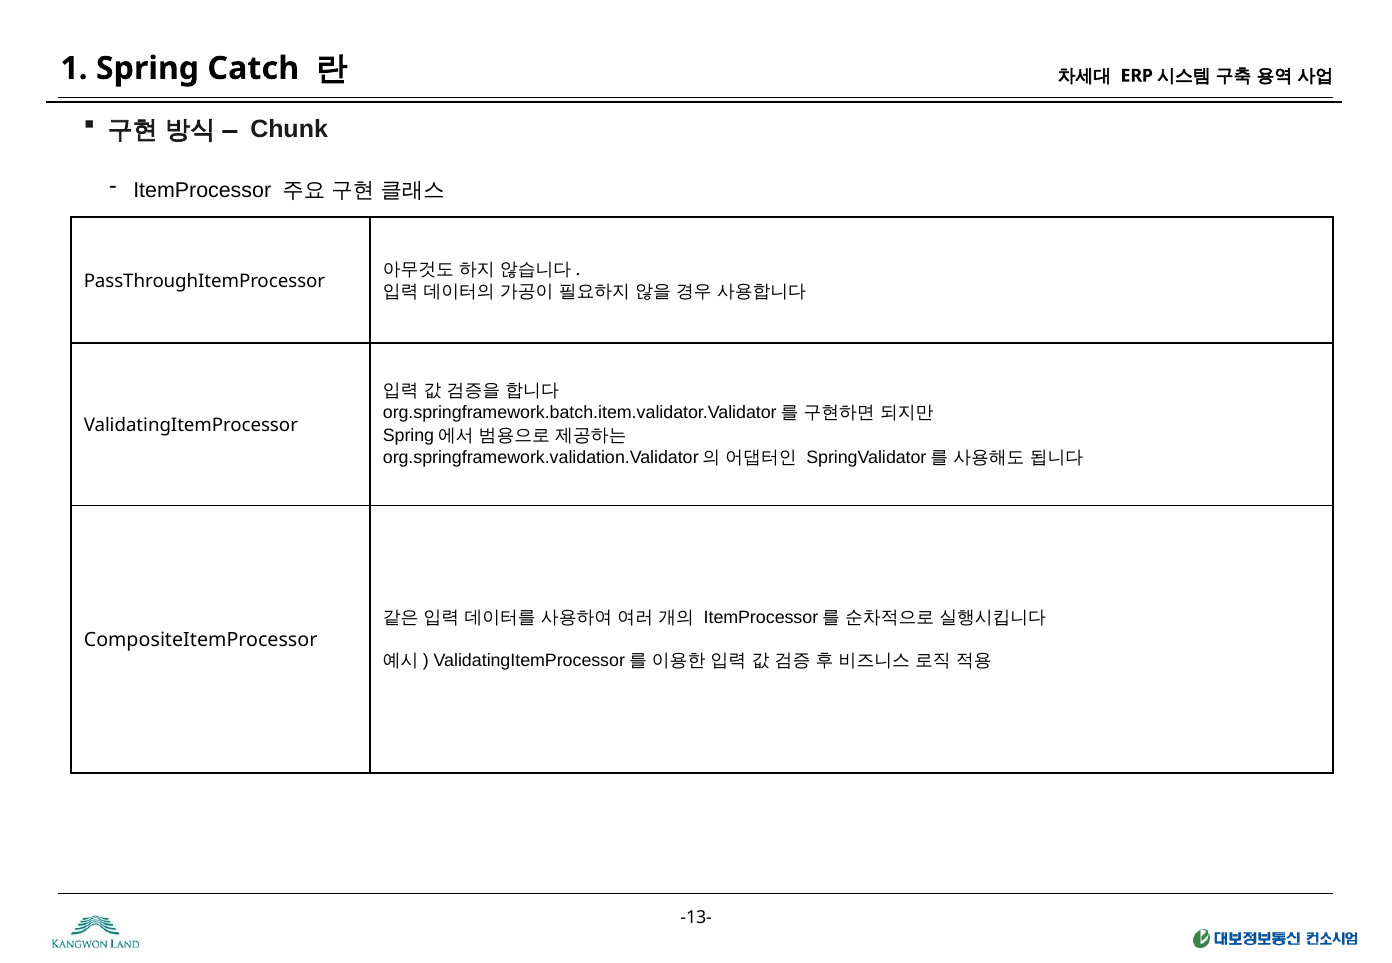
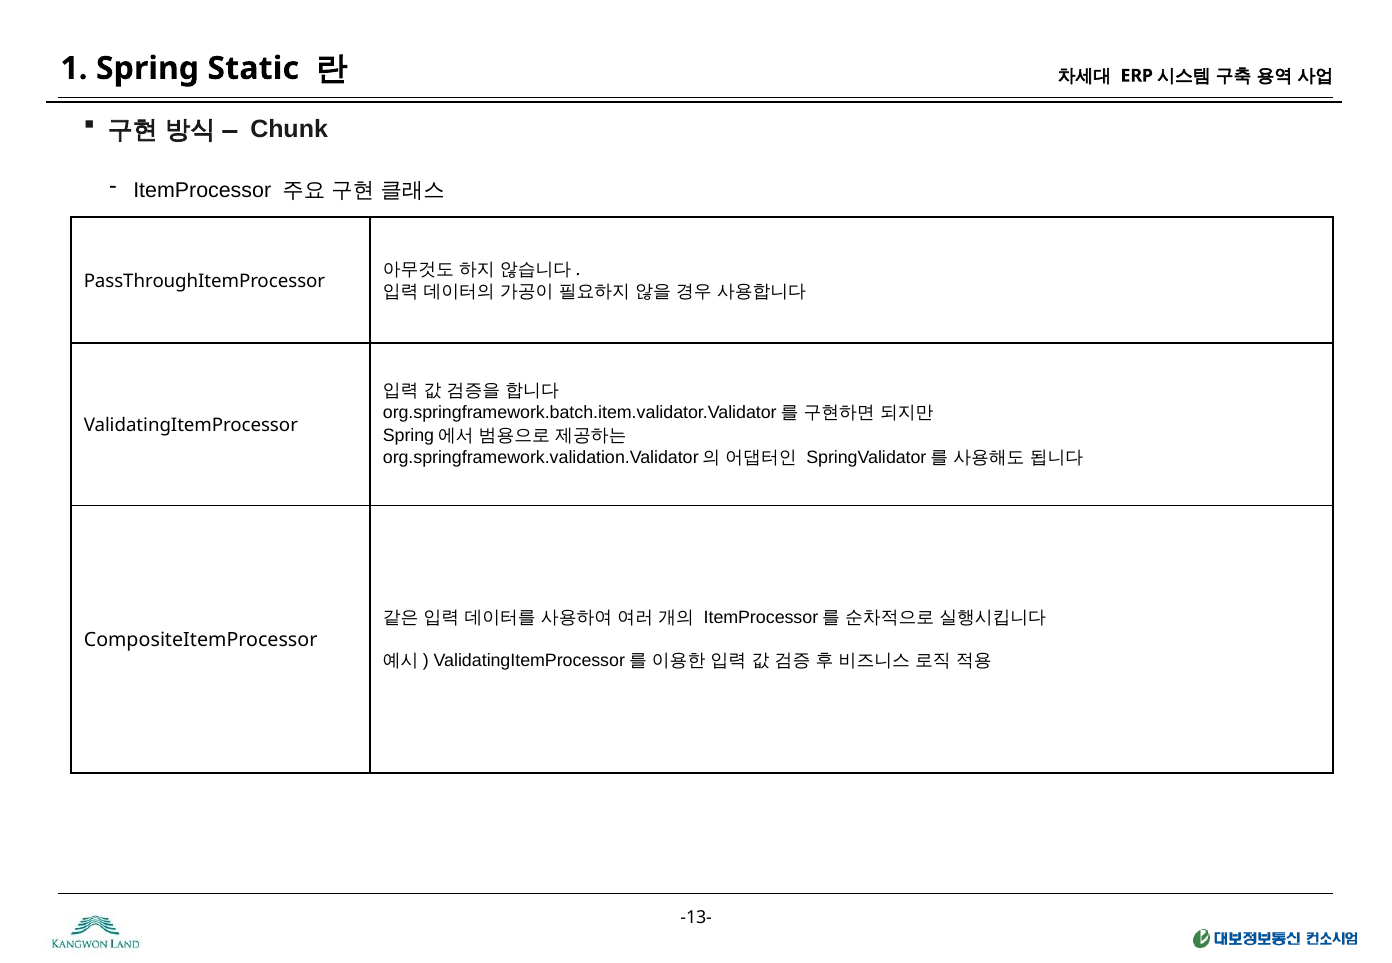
Catch: Catch -> Static
